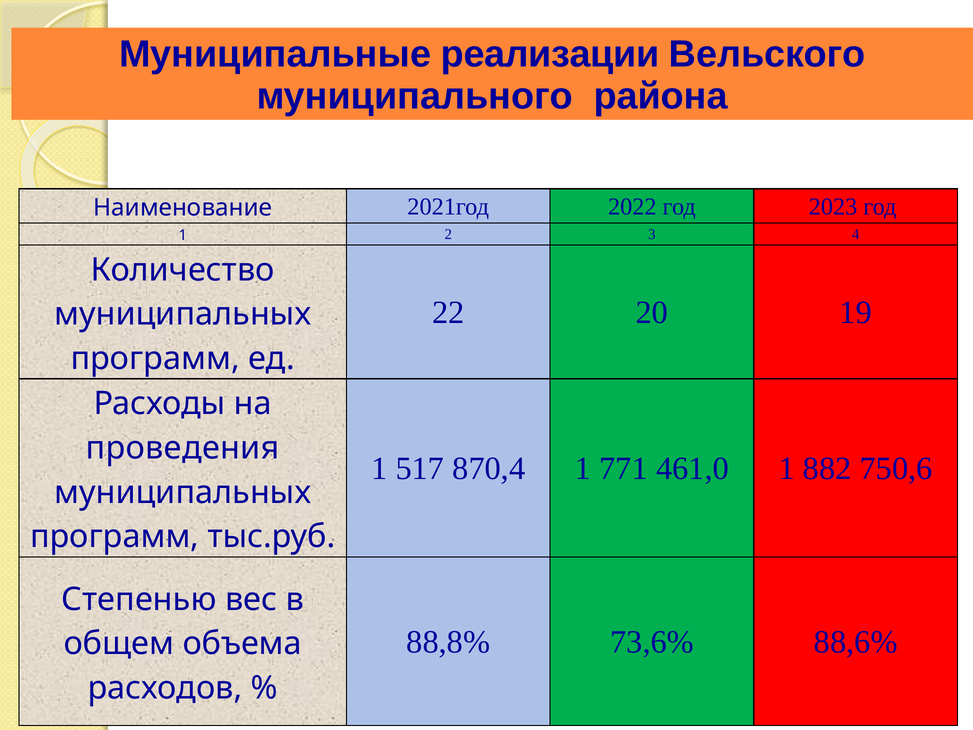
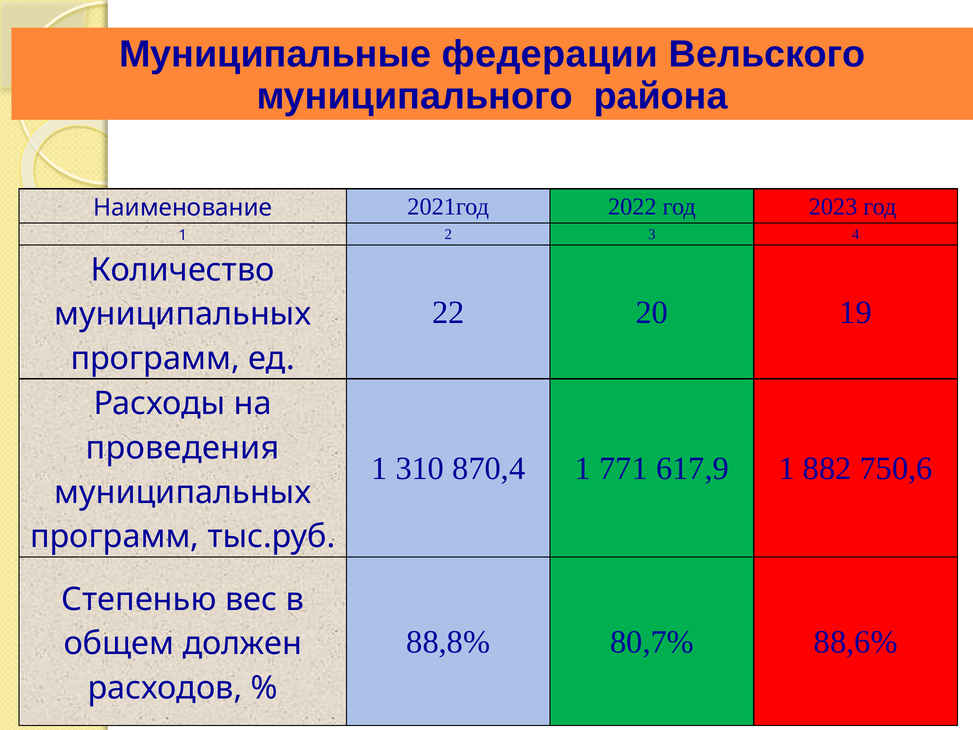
реализации: реализации -> федерации
517: 517 -> 310
461,0: 461,0 -> 617,9
73,6%: 73,6% -> 80,7%
объема: объема -> должен
